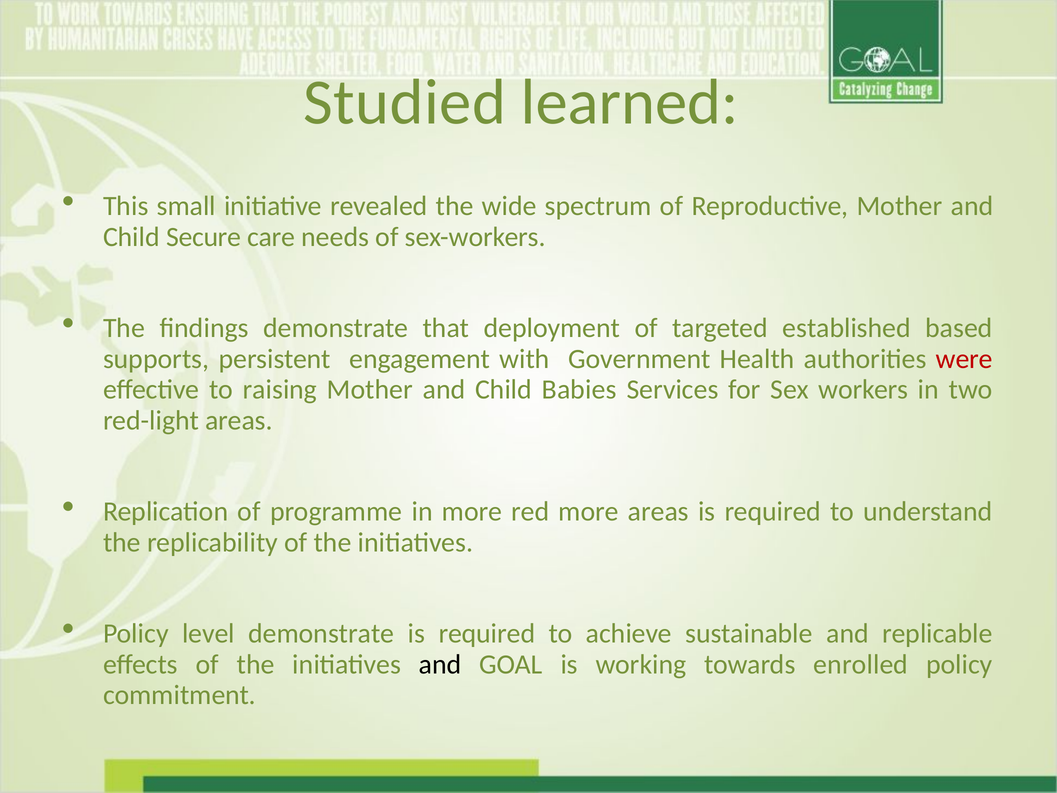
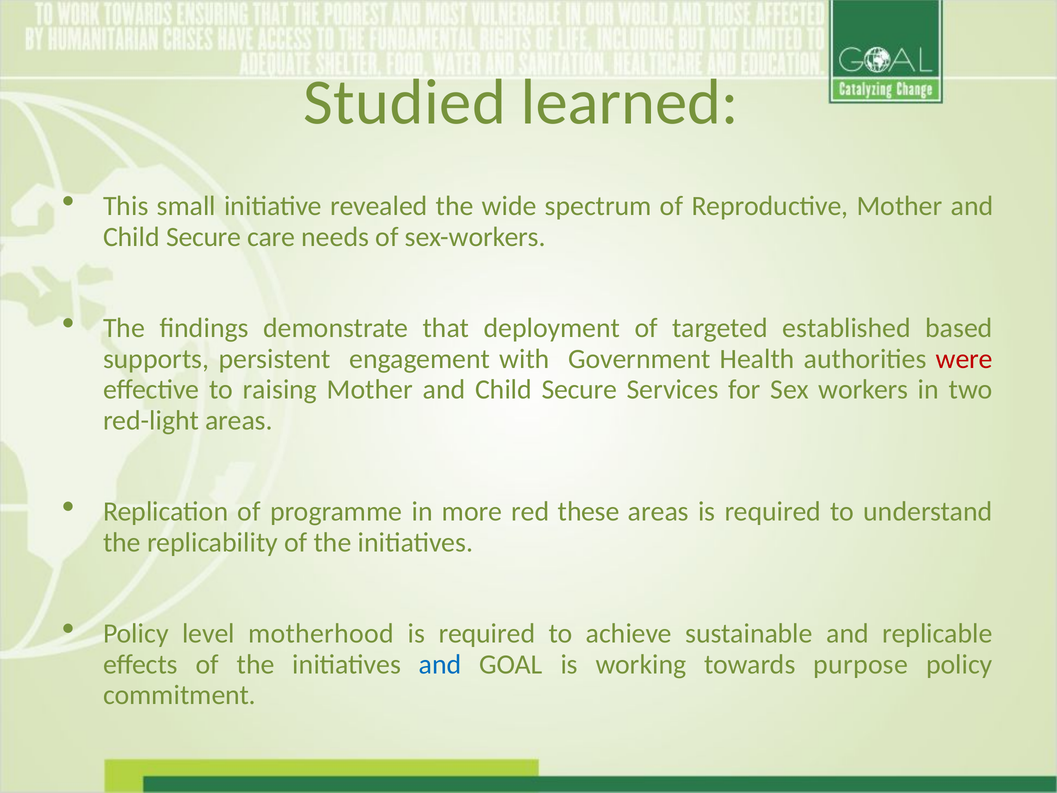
Babies at (579, 390): Babies -> Secure
red more: more -> these
level demonstrate: demonstrate -> motherhood
and at (440, 664) colour: black -> blue
enrolled: enrolled -> purpose
